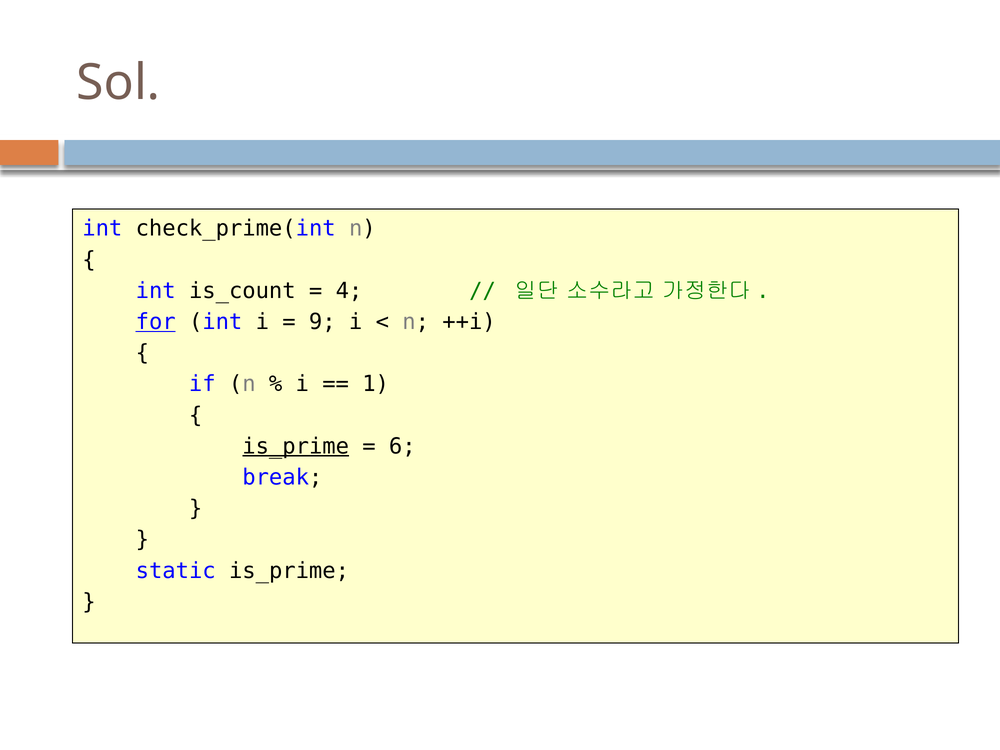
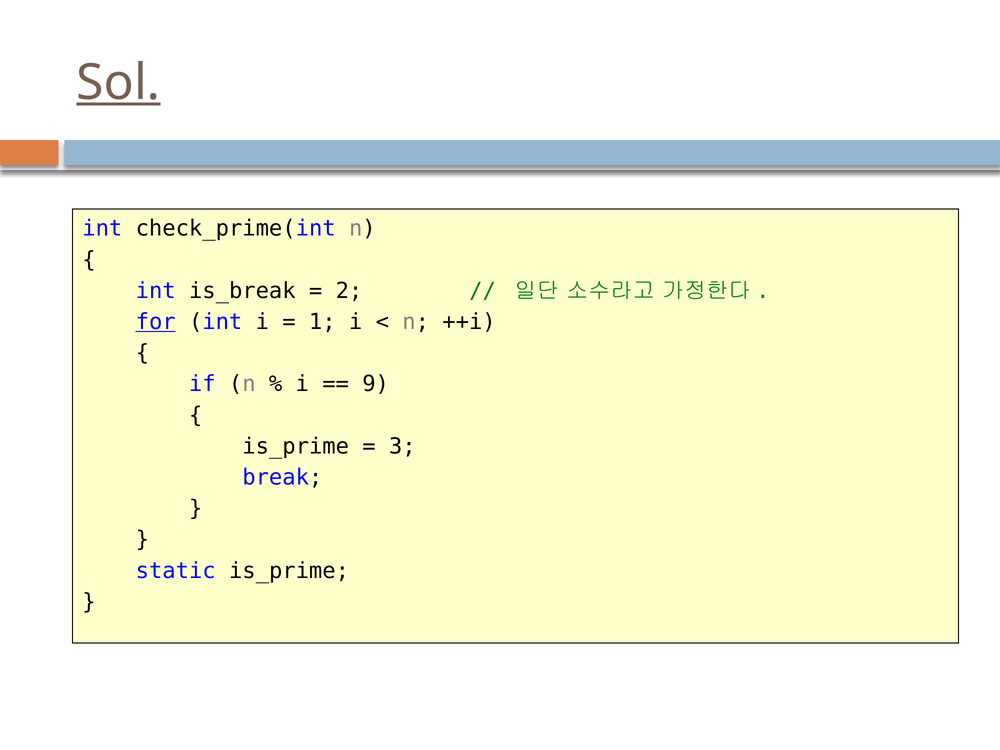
Sol underline: none -> present
is_count: is_count -> is_break
4: 4 -> 2
9: 9 -> 1
1: 1 -> 9
is_prime at (296, 446) underline: present -> none
6: 6 -> 3
